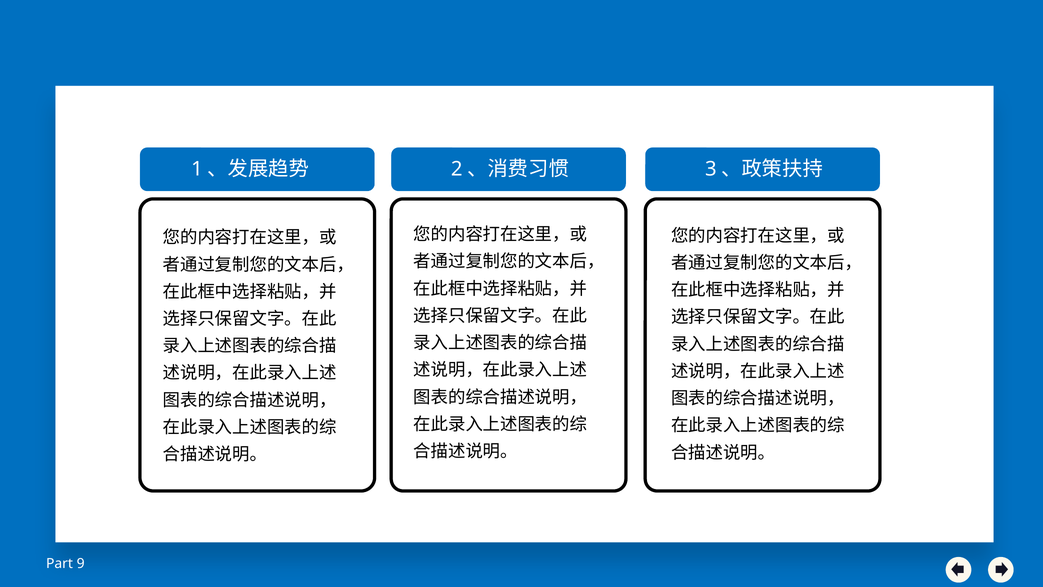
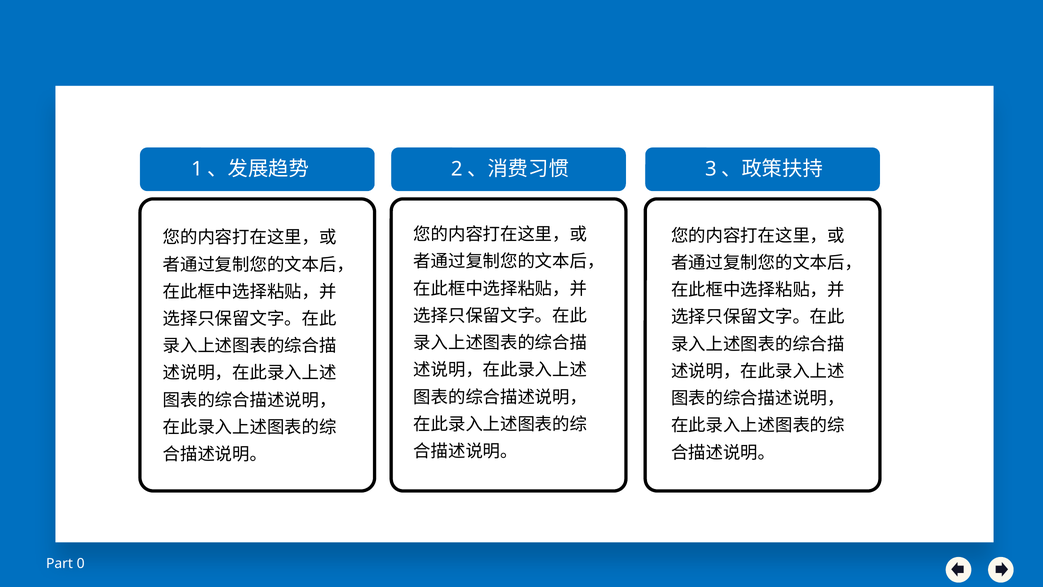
9: 9 -> 0
